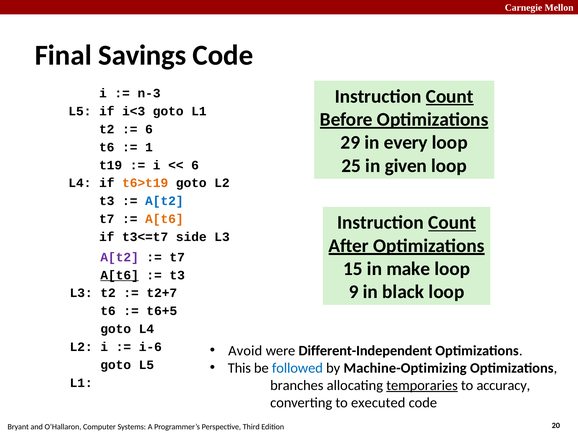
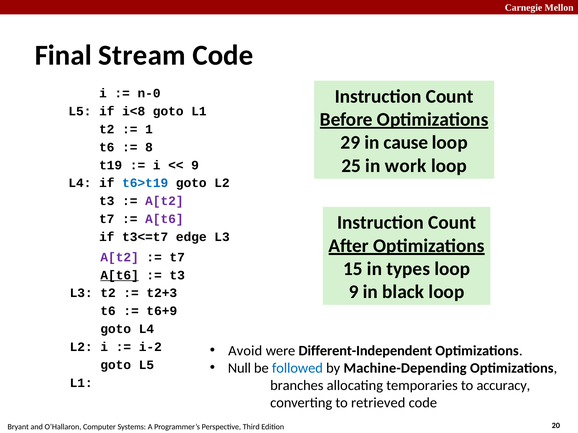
Savings: Savings -> Stream
n-3: n-3 -> n-0
Count at (450, 97) underline: present -> none
i<3: i<3 -> i<8
6 at (149, 129): 6 -> 1
every: every -> cause
1: 1 -> 8
given: given -> work
6 at (195, 165): 6 -> 9
t6>t19 colour: orange -> blue
A[t2 at (164, 201) colour: blue -> purple
A[t6 at (164, 219) colour: orange -> purple
Count at (452, 223) underline: present -> none
side: side -> edge
make: make -> types
t2+7: t2+7 -> t2+3
t6+5: t6+5 -> t6+9
i-6: i-6 -> i-2
This: This -> Null
Machine-Optimizing: Machine-Optimizing -> Machine-Depending
temporaries underline: present -> none
executed: executed -> retrieved
